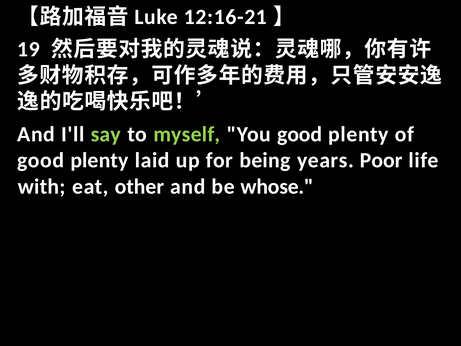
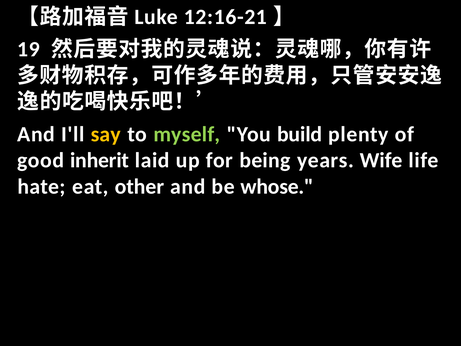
say colour: light green -> yellow
You good: good -> build
plenty at (99, 160): plenty -> inherit
Poor: Poor -> Wife
with: with -> hate
